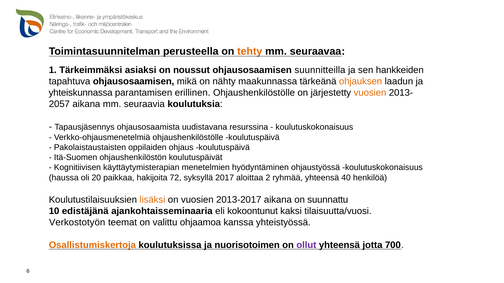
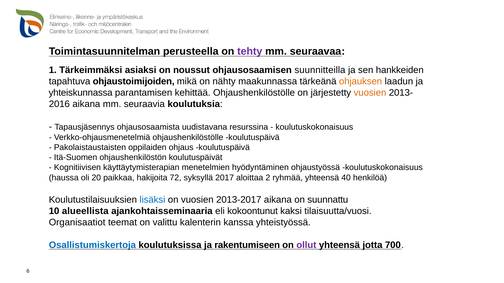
tehty colour: orange -> purple
tapahtuva ohjausosaamisen: ohjausosaamisen -> ohjaustoimijoiden
erillinen: erillinen -> kehittää
2057: 2057 -> 2016
lisäksi colour: orange -> blue
edistäjänä: edistäjänä -> alueellista
Verkostotyön: Verkostotyön -> Organisaatiot
ohjaamoa: ohjaamoa -> kalenterin
Osallistumiskertoja colour: orange -> blue
nuorisotoimen: nuorisotoimen -> rakentumiseen
